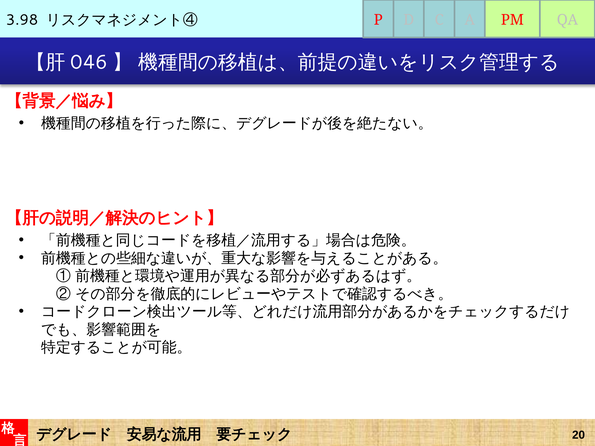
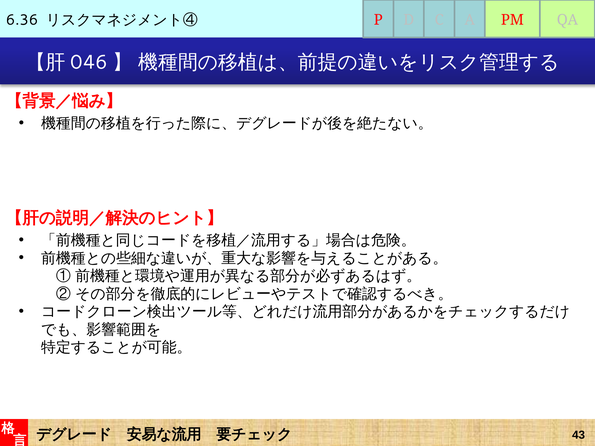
3.98: 3.98 -> 6.36
20: 20 -> 43
